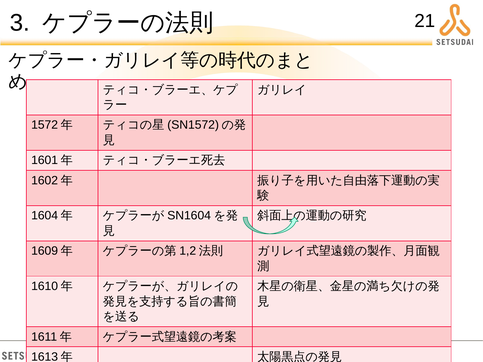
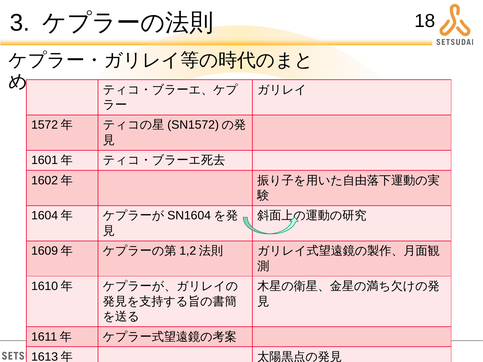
21: 21 -> 18
